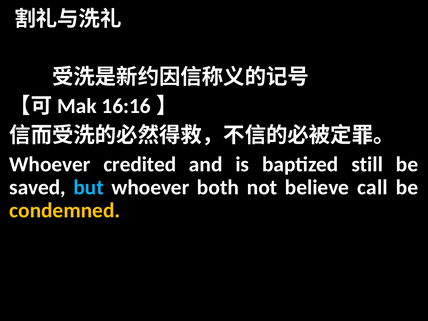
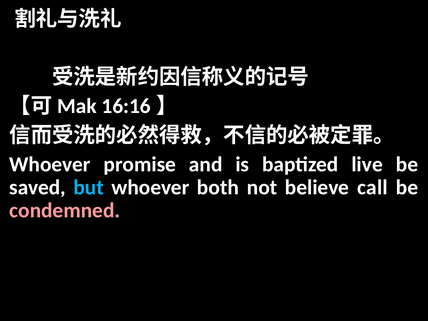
credited: credited -> promise
still: still -> live
condemned colour: yellow -> pink
